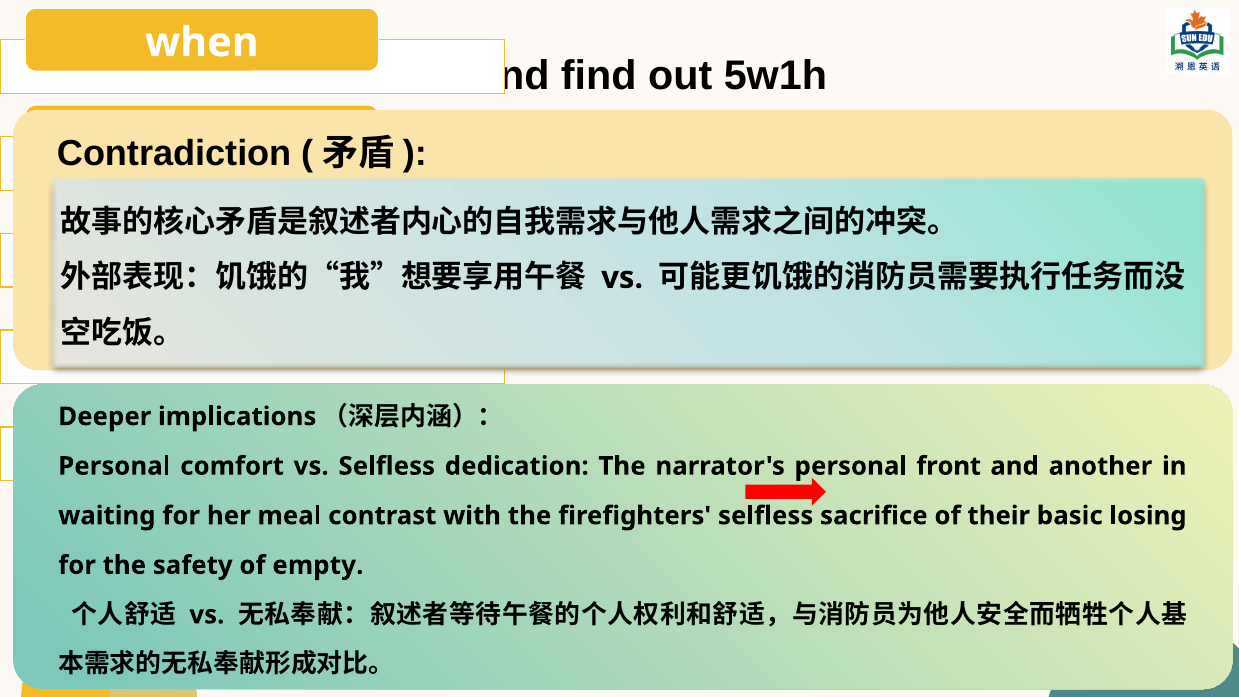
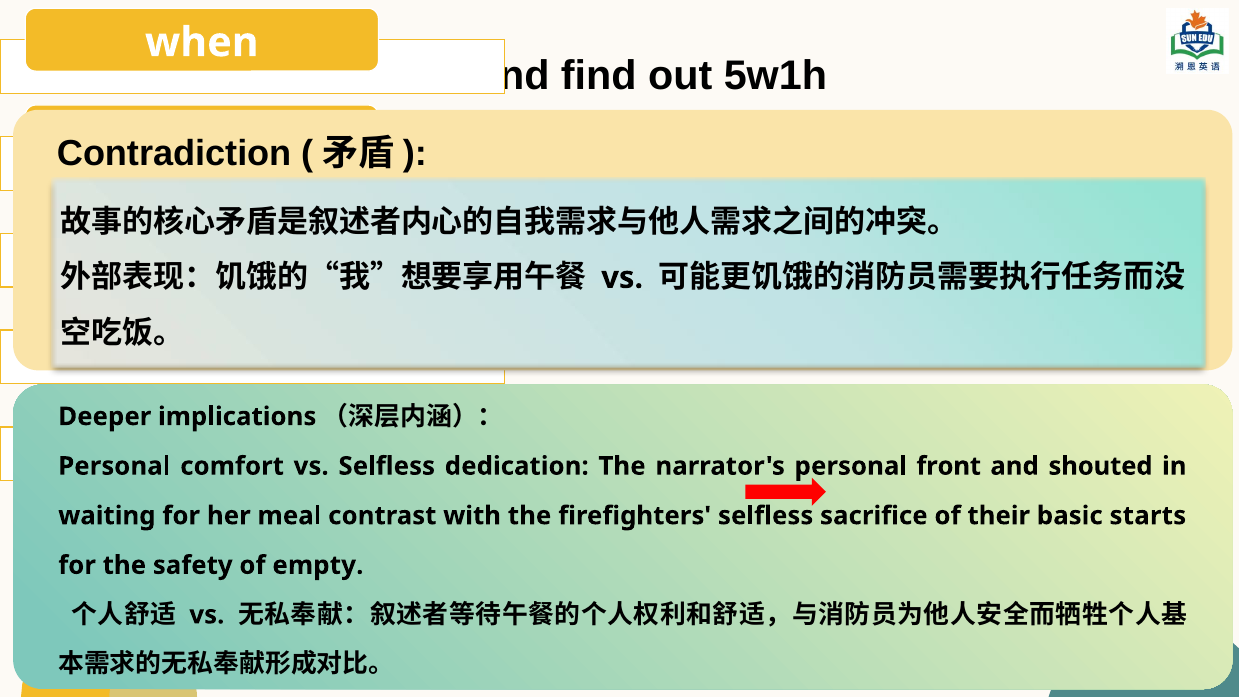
another: another -> shouted
losing: losing -> starts
